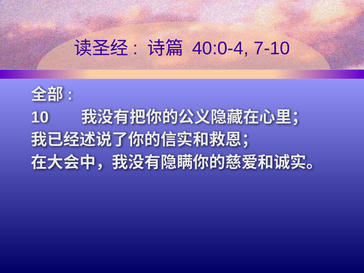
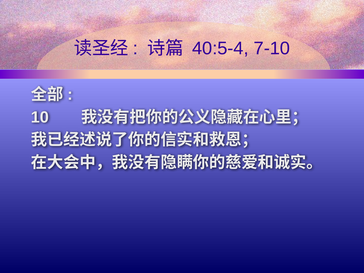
40:0-4: 40:0-4 -> 40:5-4
